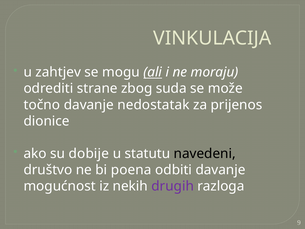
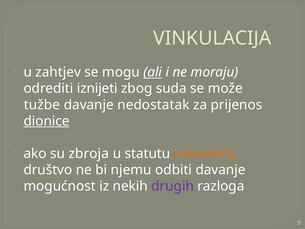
strane: strane -> iznijeti
točno: točno -> tužbe
dionice underline: none -> present
dobije: dobije -> zbroja
navedeni colour: black -> orange
poena: poena -> njemu
